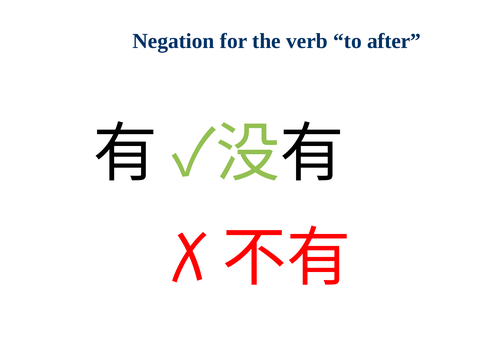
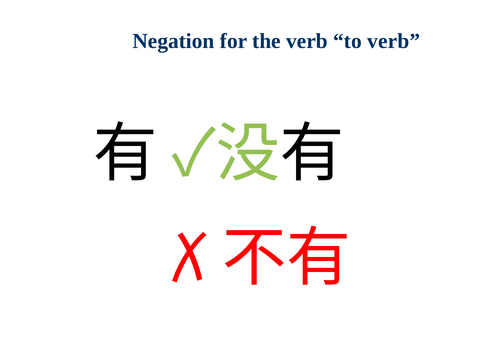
to after: after -> verb
